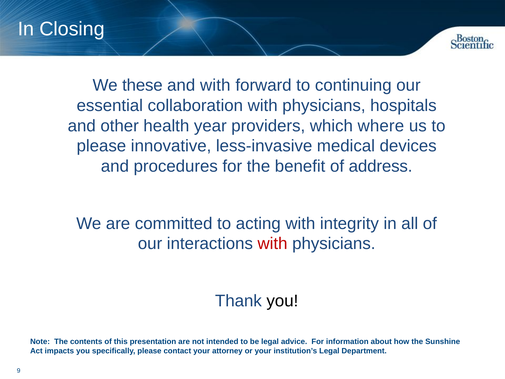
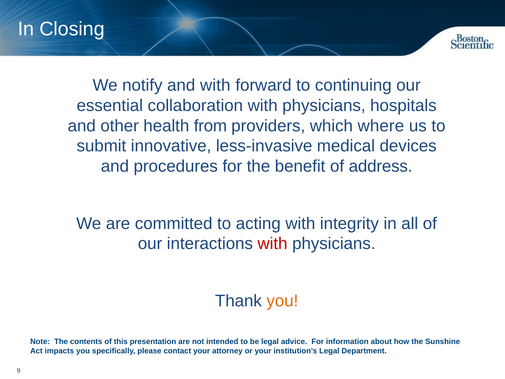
these: these -> notify
year: year -> from
please at (101, 146): please -> submit
you at (282, 301) colour: black -> orange
